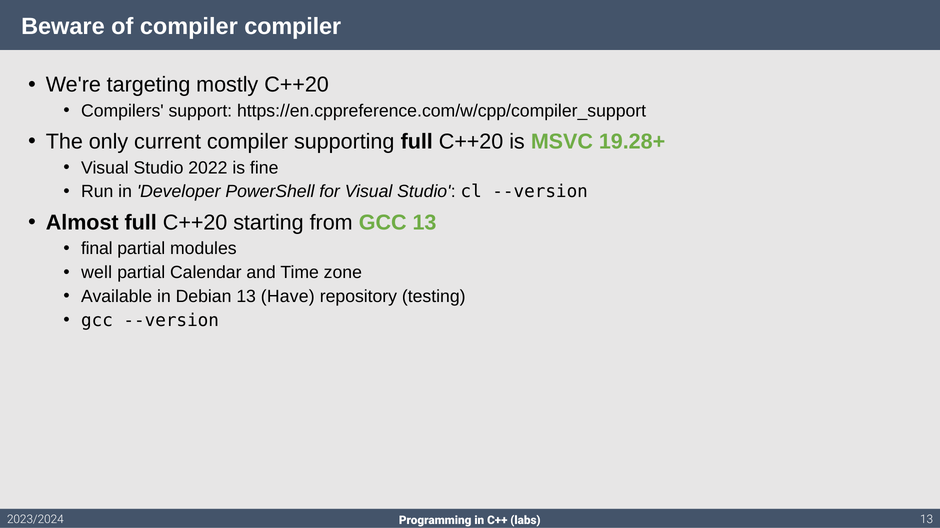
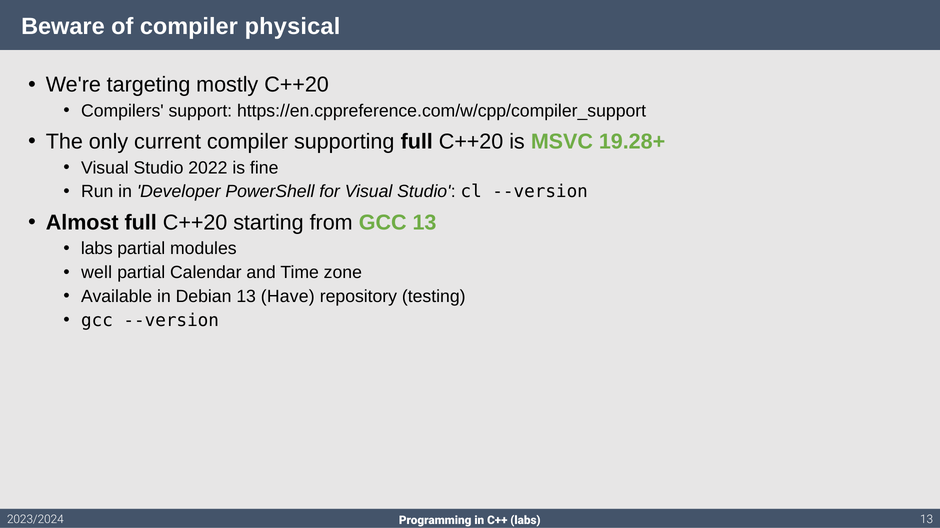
compiler compiler: compiler -> physical
final at (97, 249): final -> labs
